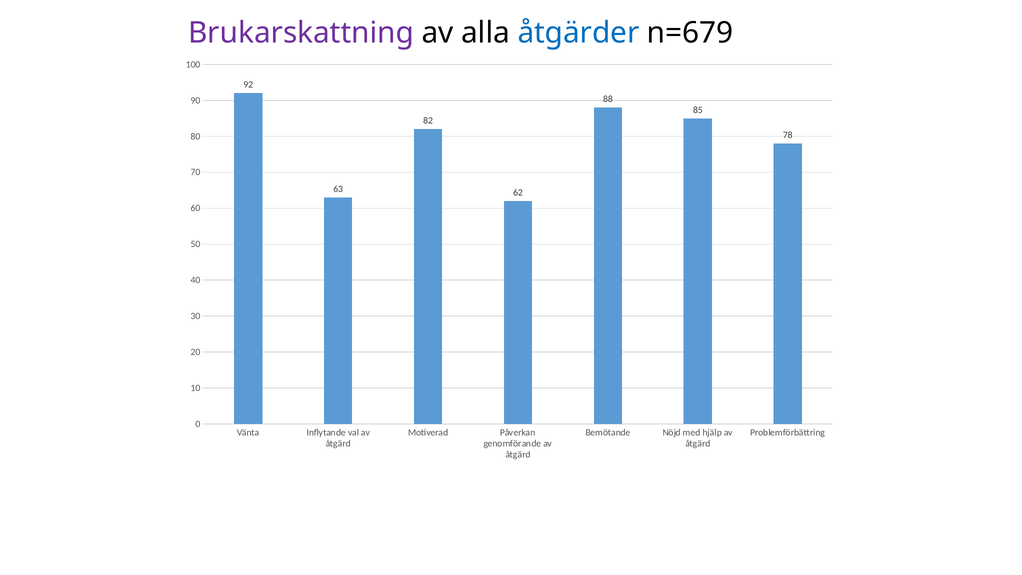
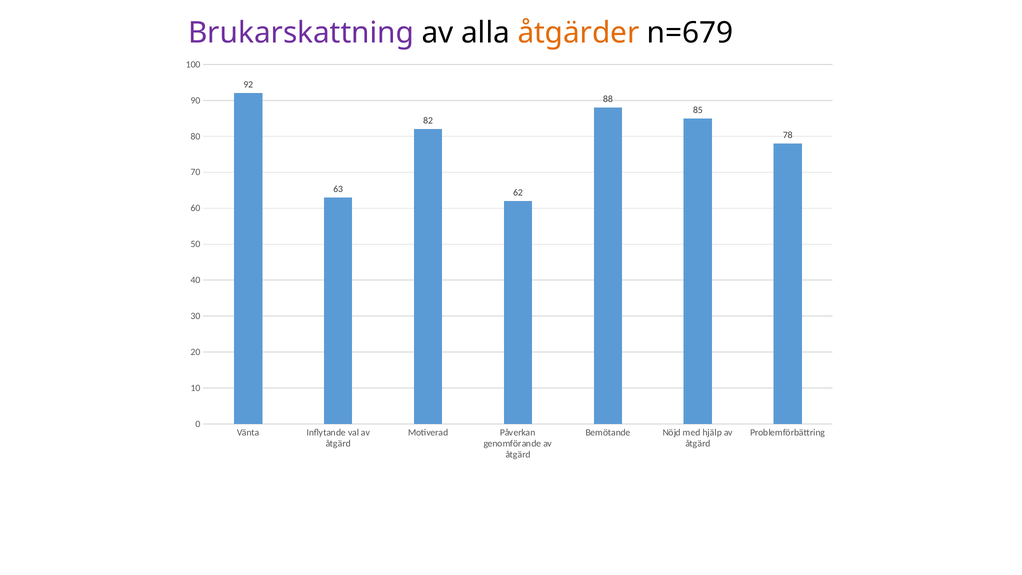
åtgärder colour: blue -> orange
